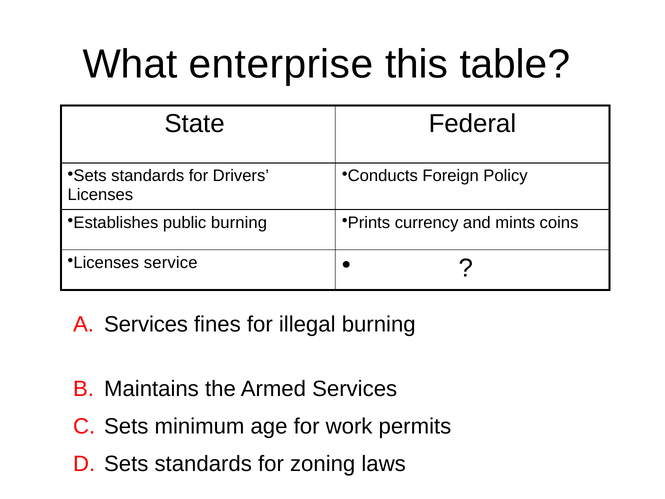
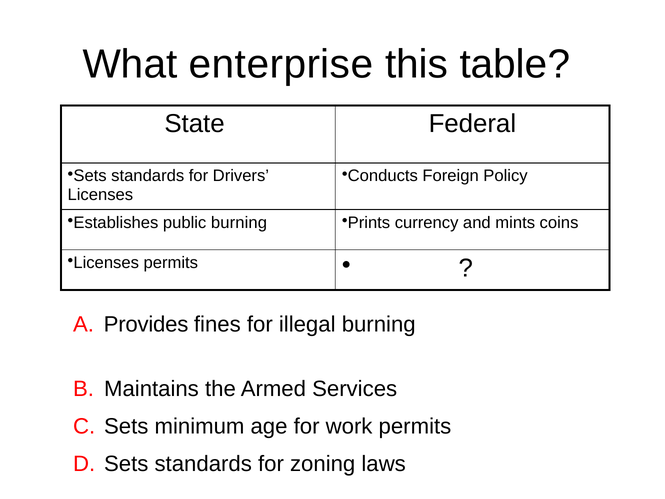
Licenses service: service -> permits
Services at (146, 324): Services -> Provides
